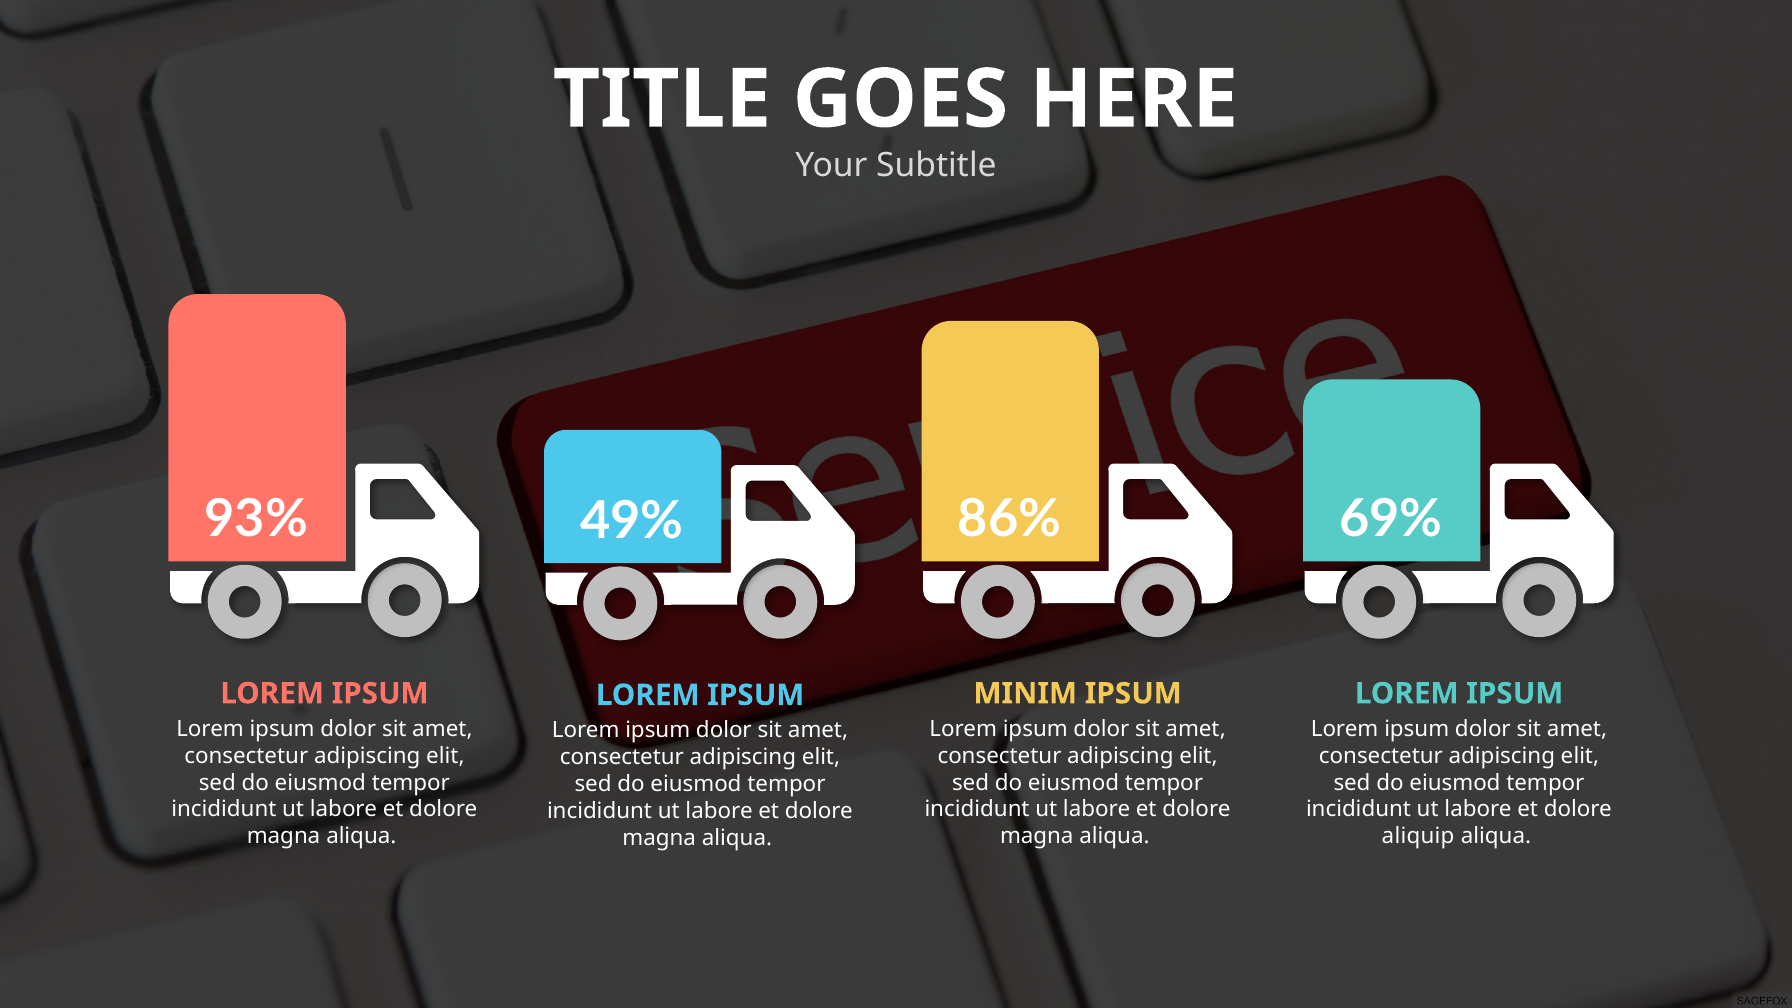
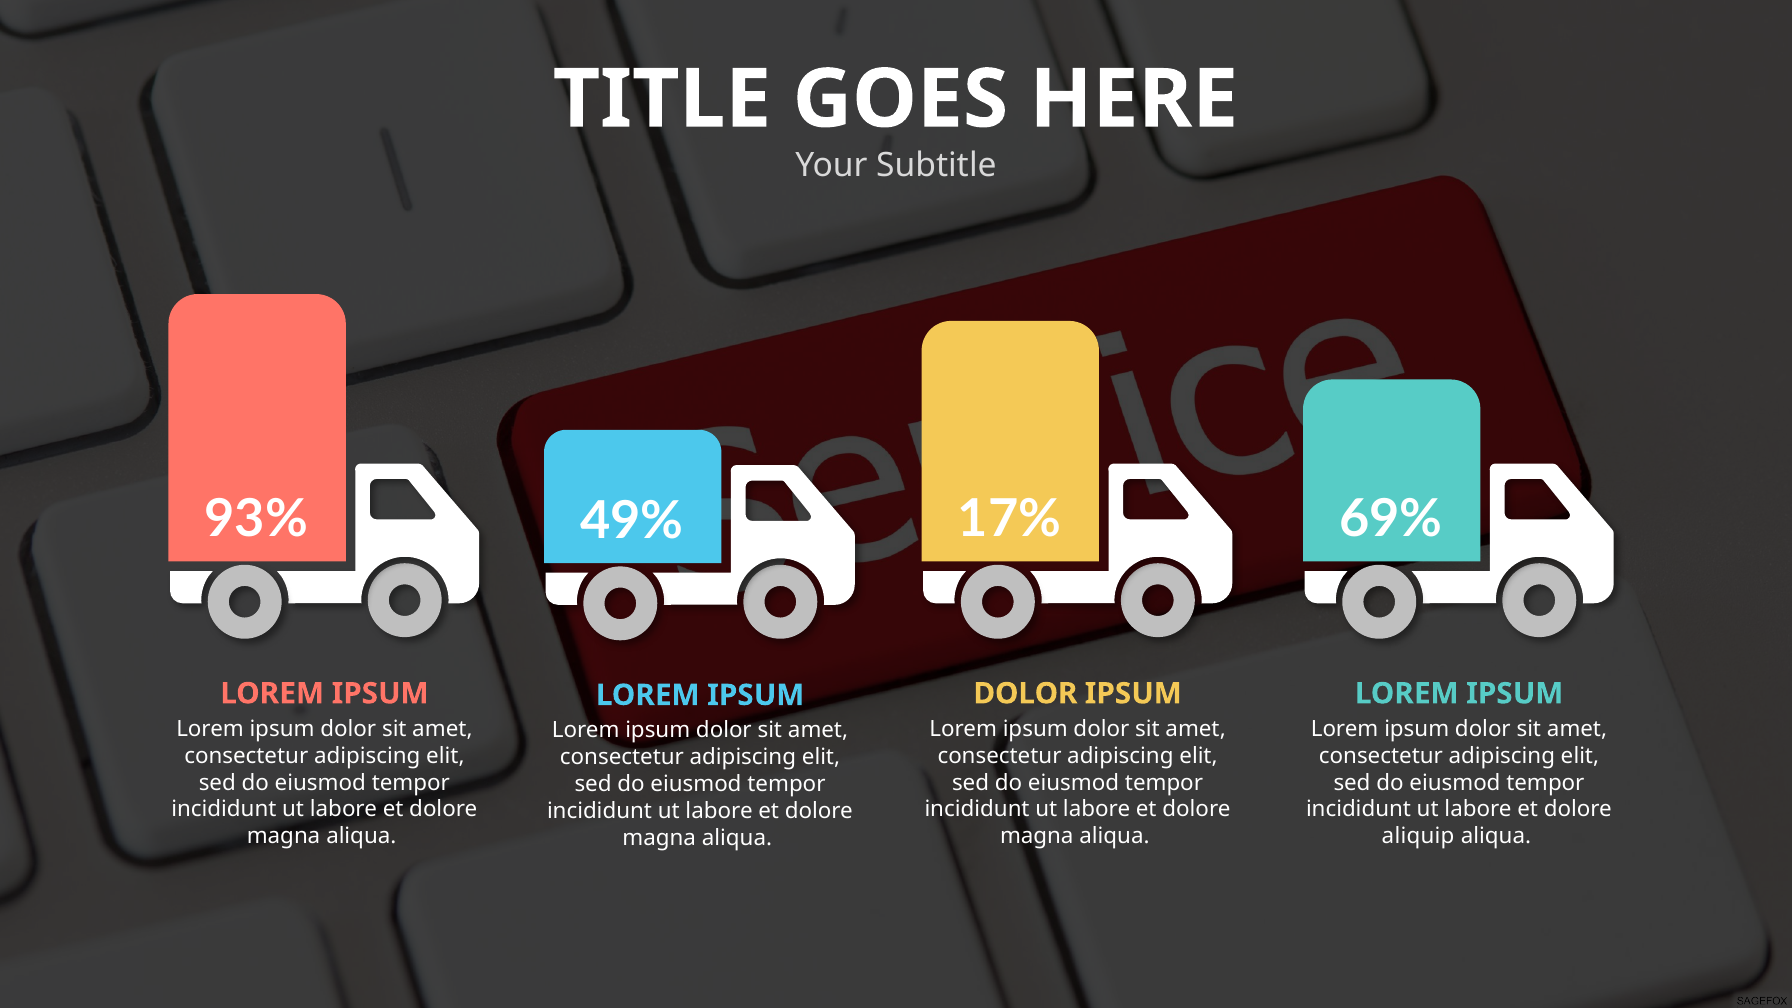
86%: 86% -> 17%
MINIM at (1025, 694): MINIM -> DOLOR
